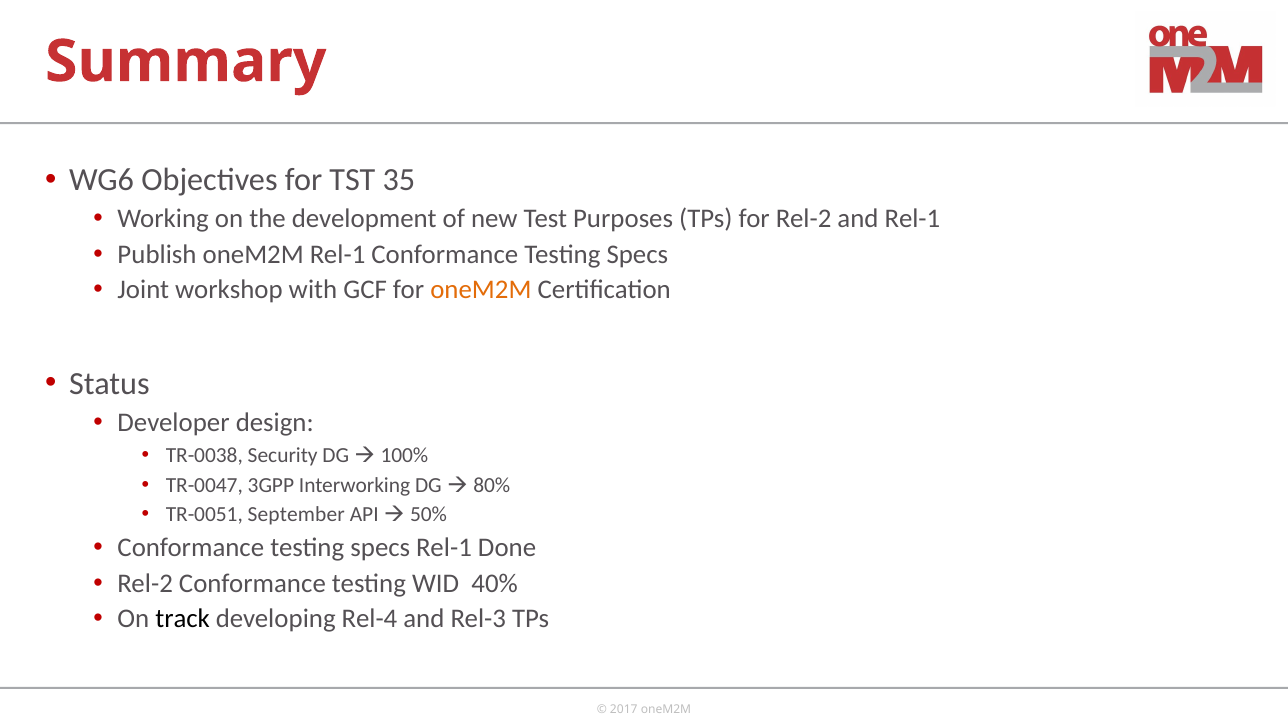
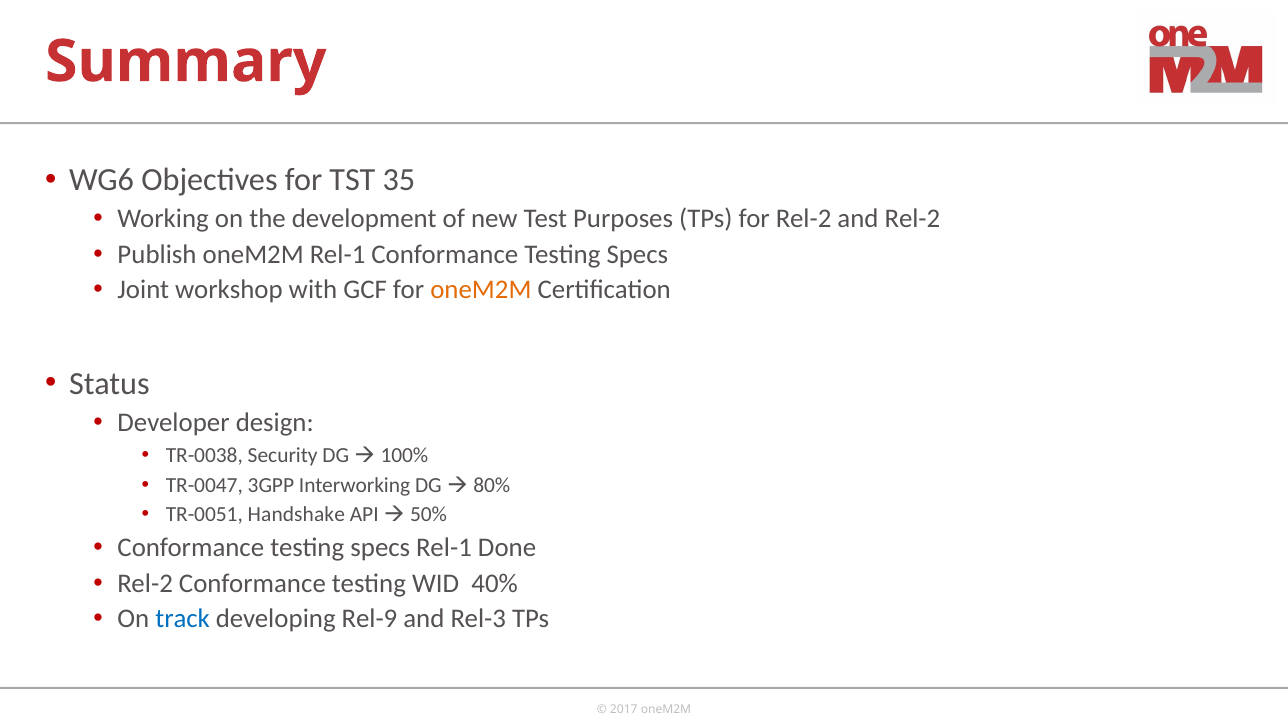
and Rel-1: Rel-1 -> Rel-2
September: September -> Handshake
track colour: black -> blue
Rel-4: Rel-4 -> Rel-9
